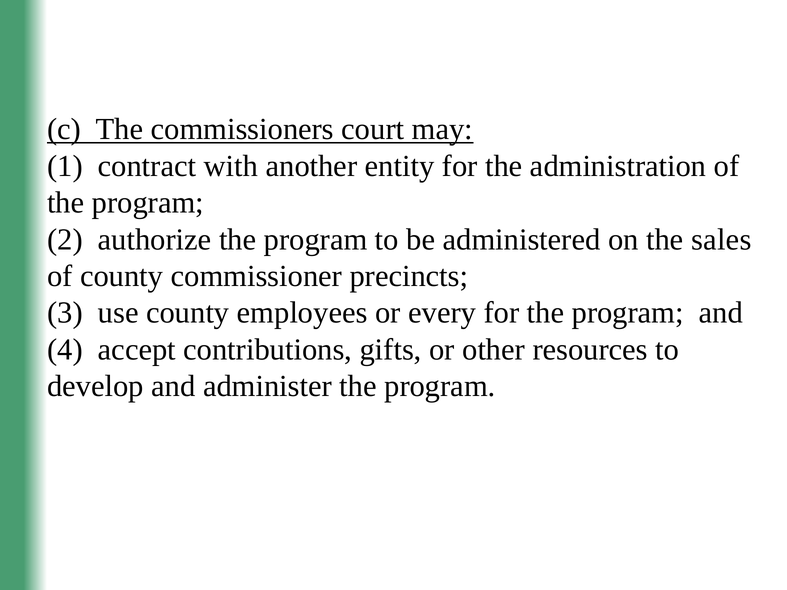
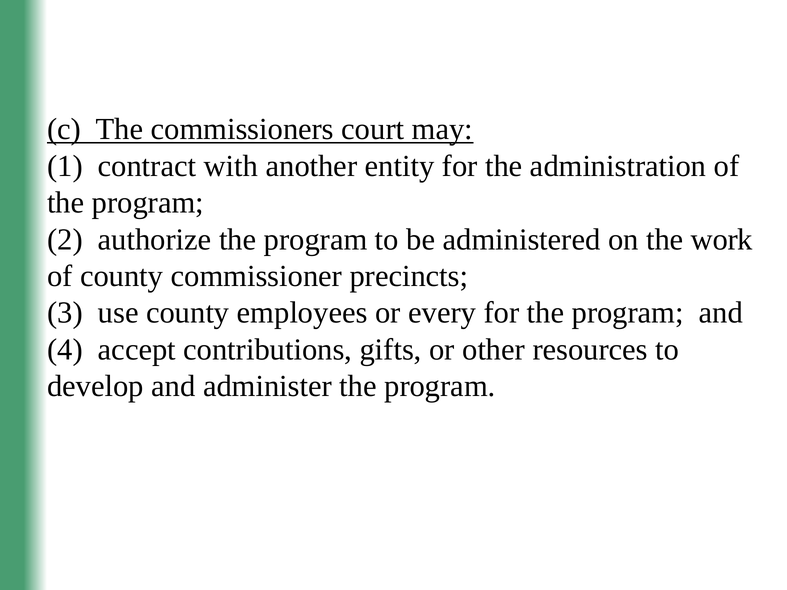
sales: sales -> work
